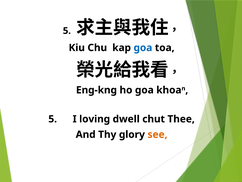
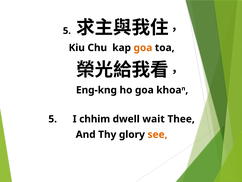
goa at (143, 48) colour: blue -> orange
loving: loving -> chhim
chut: chut -> wait
